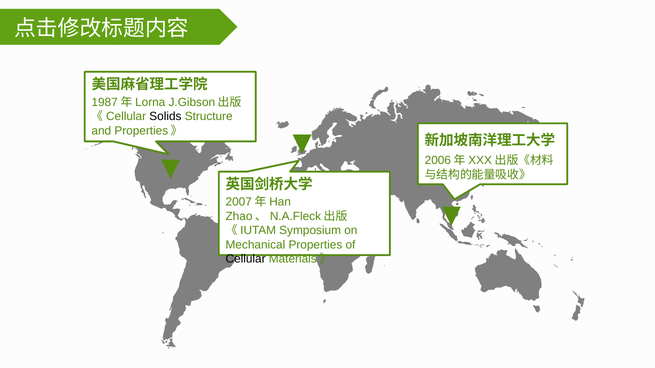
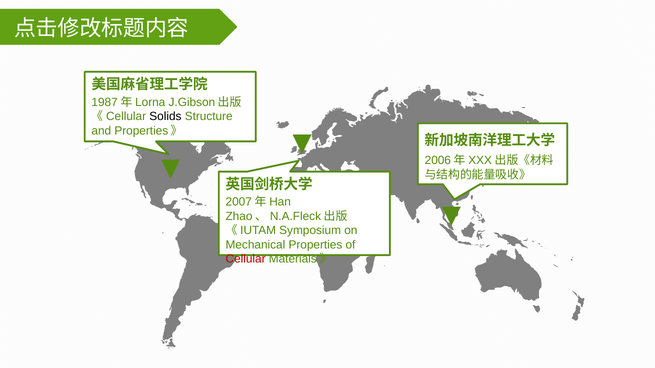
Cellular colour: black -> red
